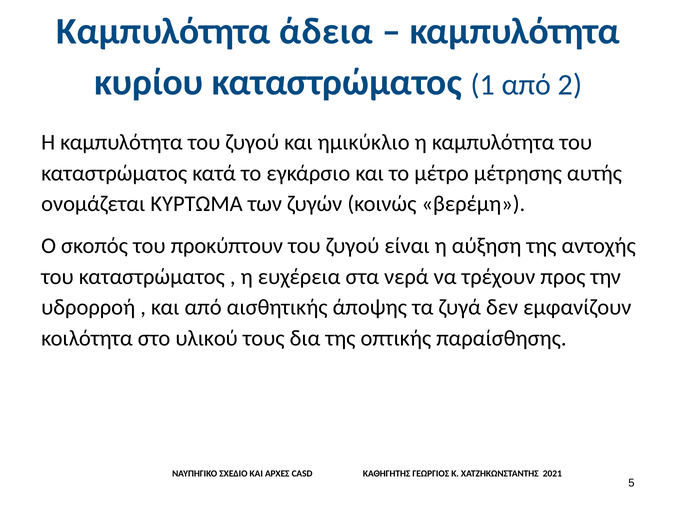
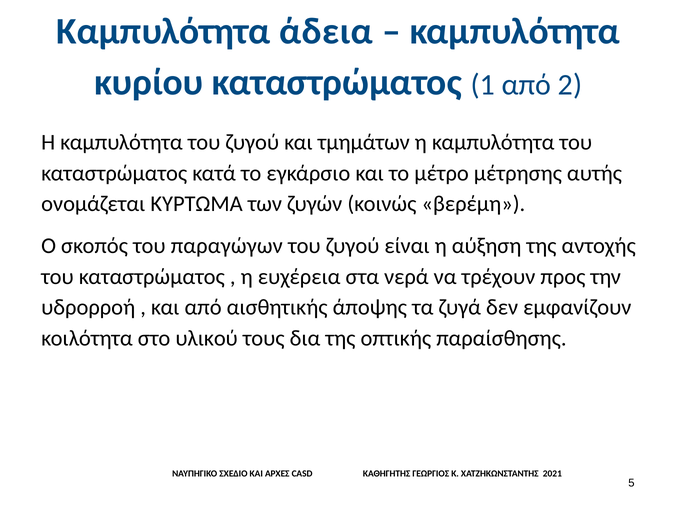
ημικύκλιο: ημικύκλιο -> τμημάτων
προκύπτουν: προκύπτουν -> παραγώγων
